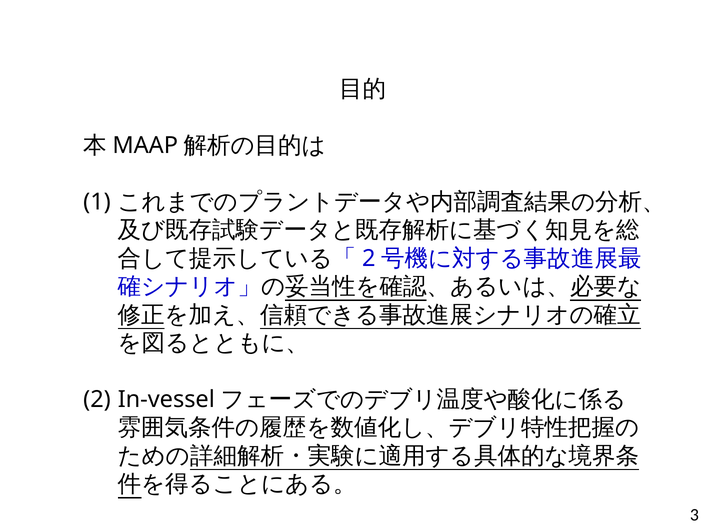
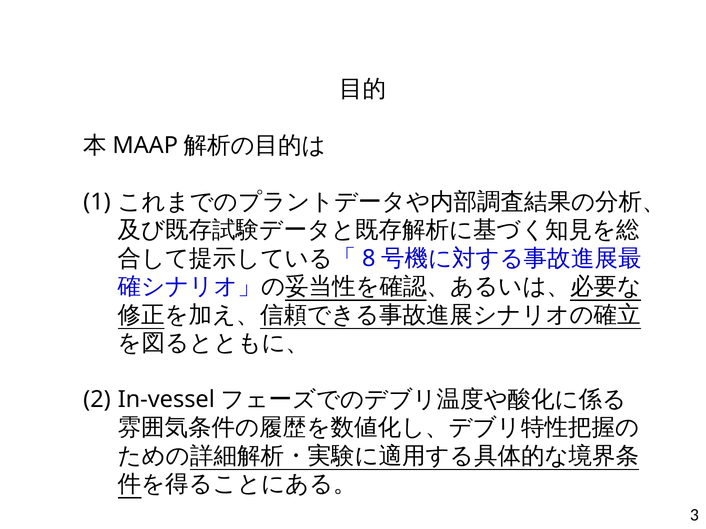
2 at (369, 259): 2 -> 8
